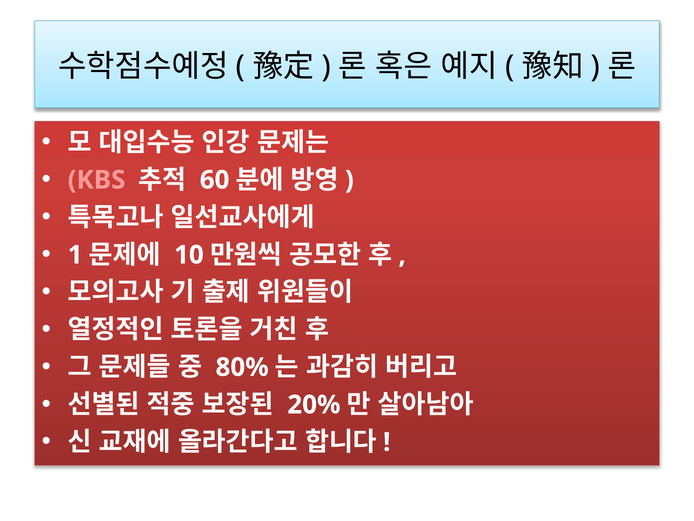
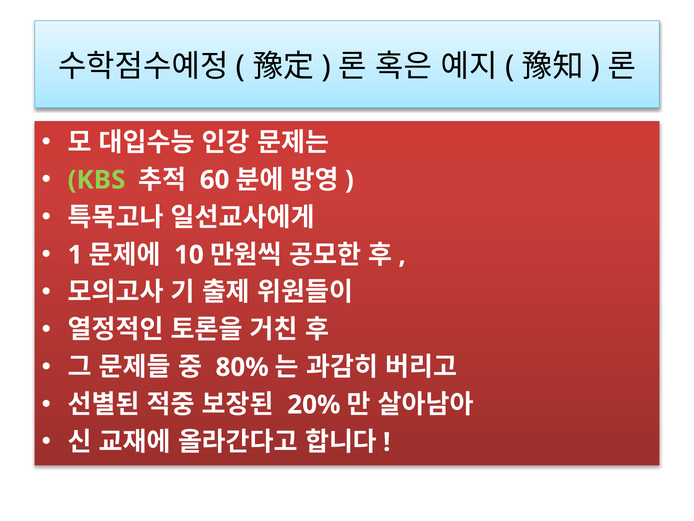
KBS colour: pink -> light green
